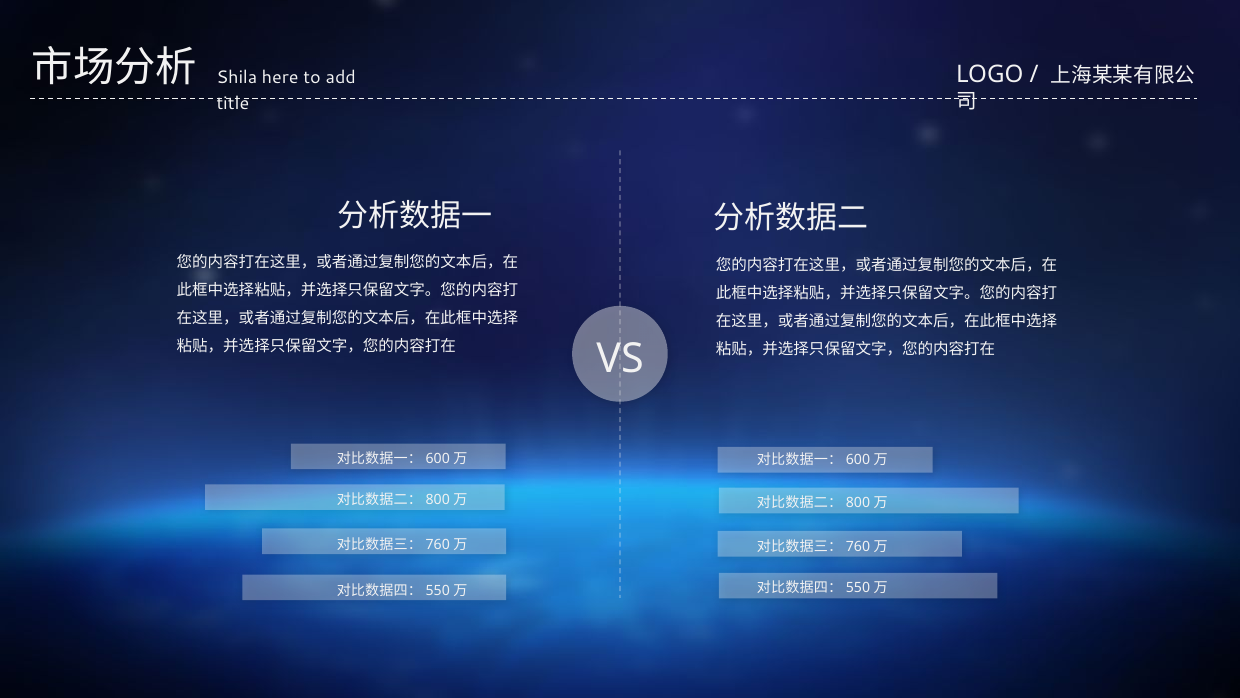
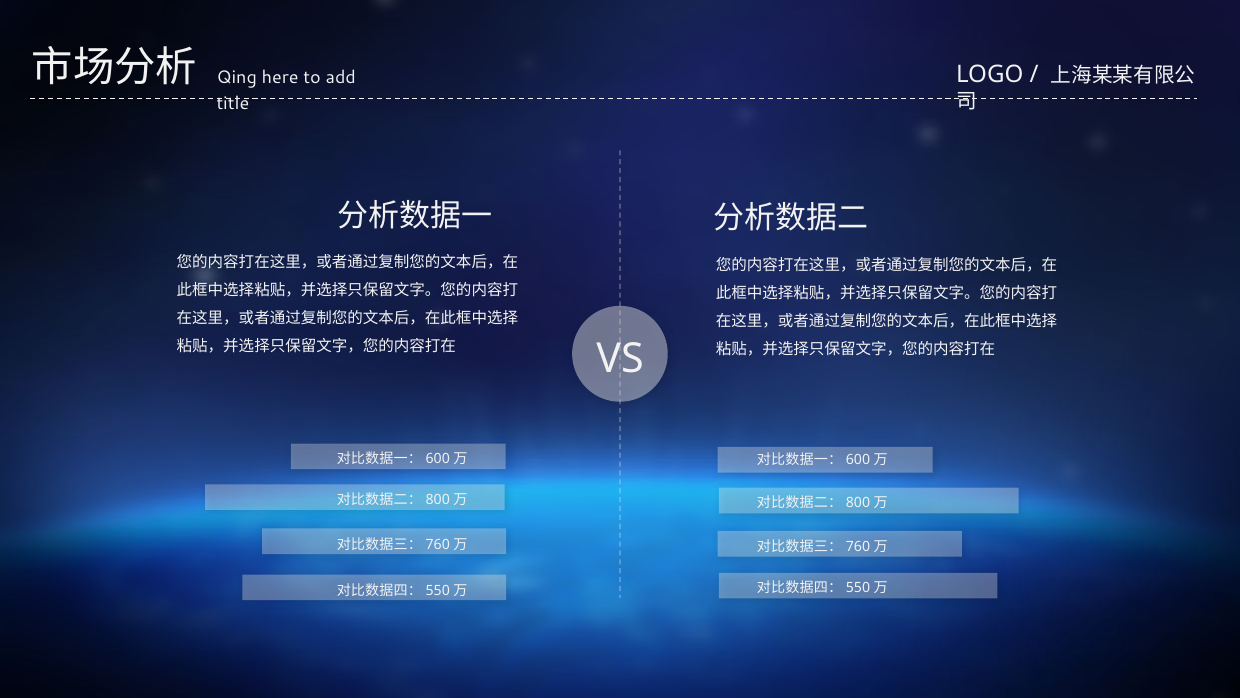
Shila: Shila -> Qing
